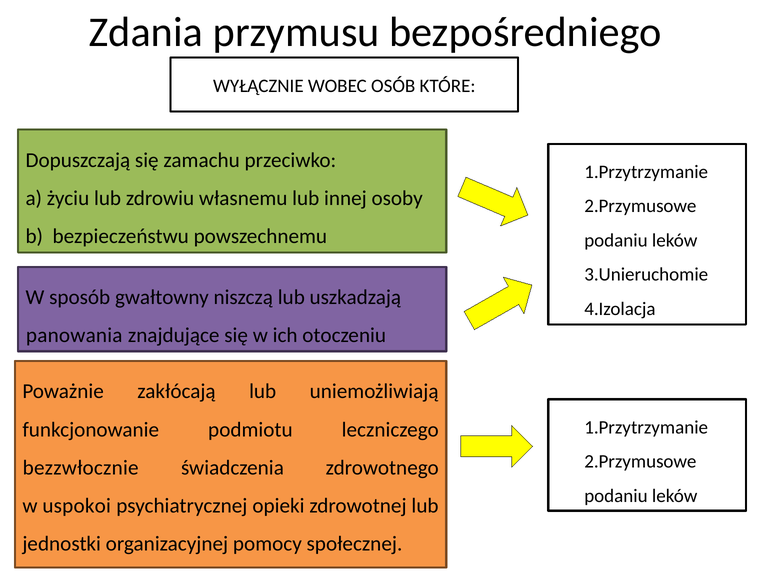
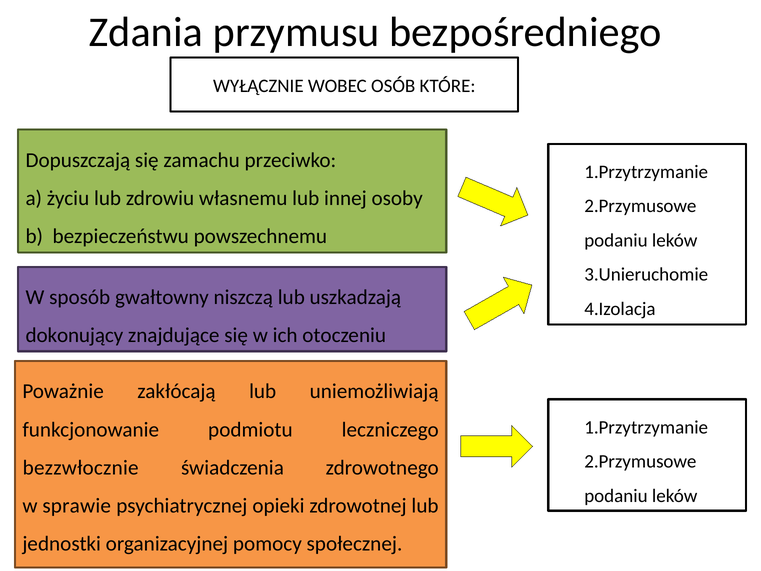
panowania: panowania -> dokonujący
uspokoi: uspokoi -> sprawie
